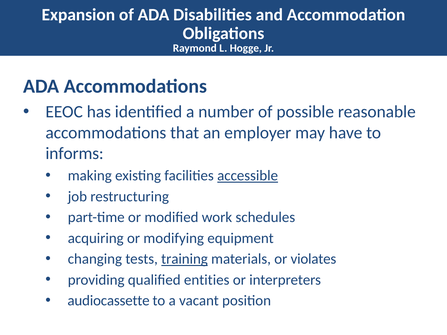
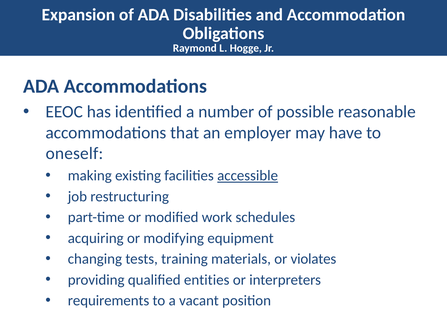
informs: informs -> oneself
training underline: present -> none
audiocassette: audiocassette -> requirements
